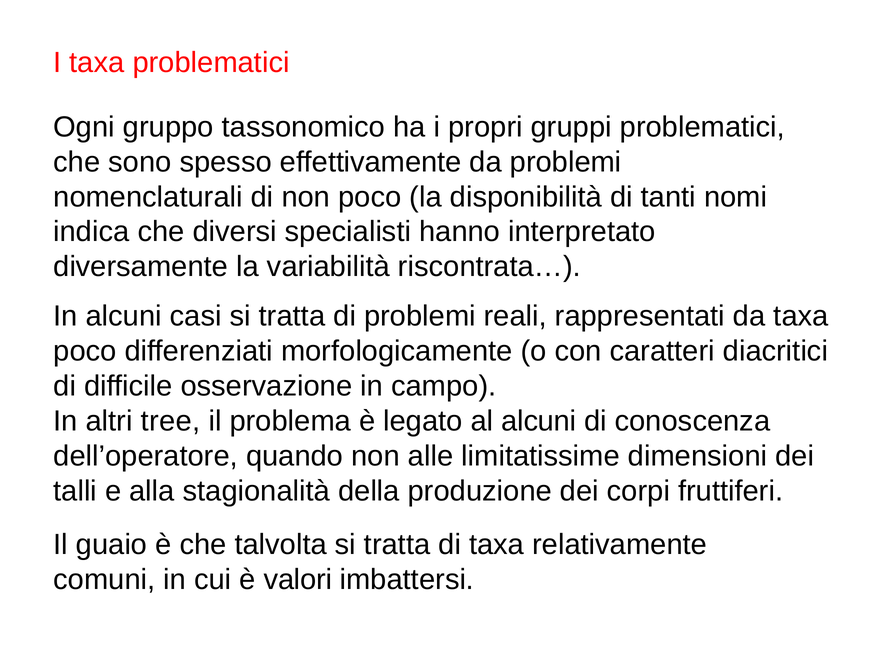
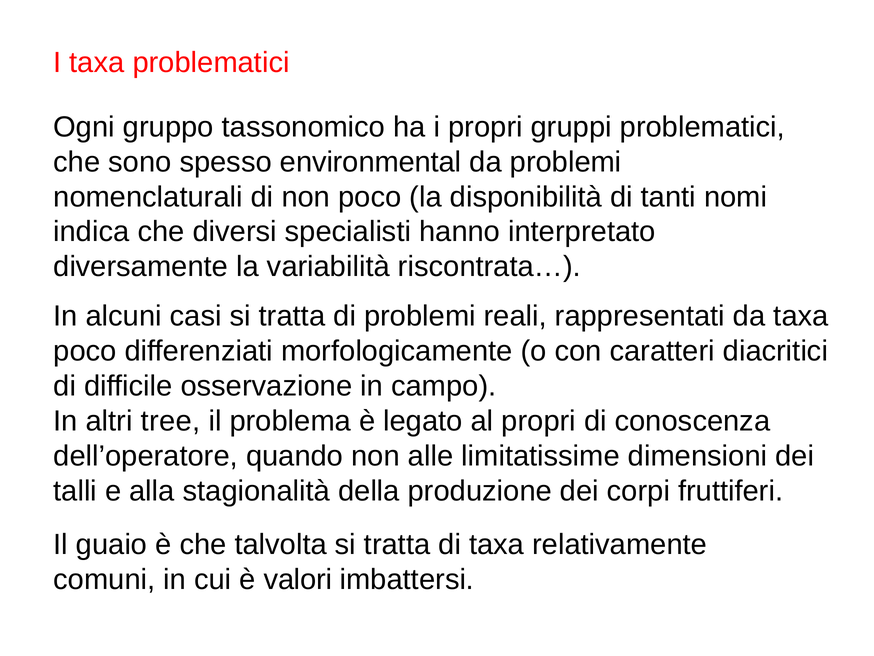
effettivamente: effettivamente -> environmental
al alcuni: alcuni -> propri
